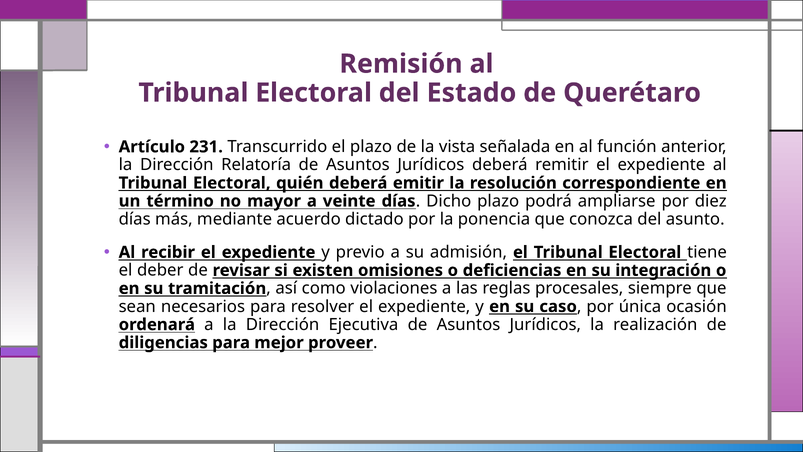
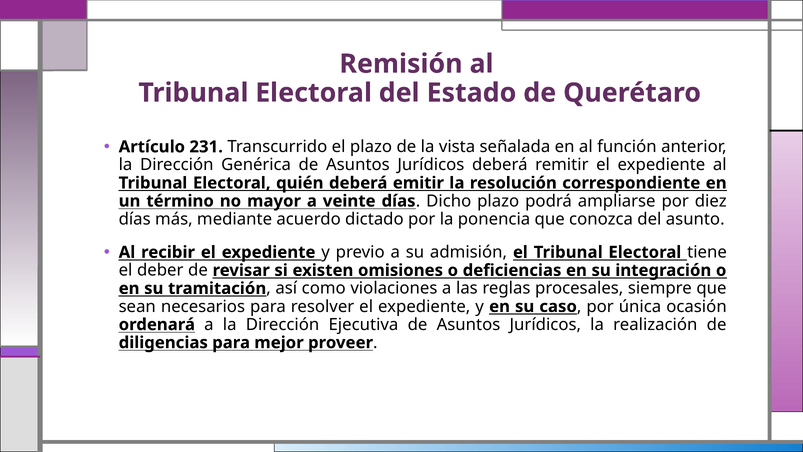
Relatoría: Relatoría -> Genérica
